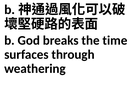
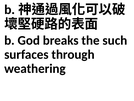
time: time -> such
